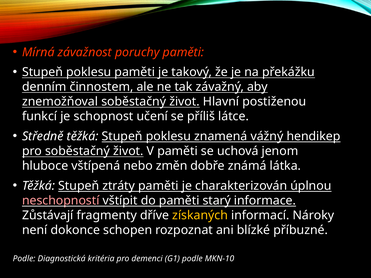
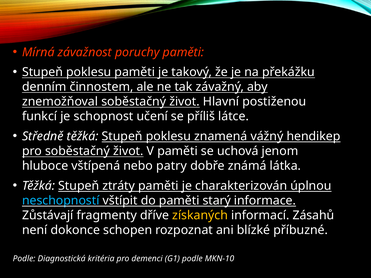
změn: změn -> patry
neschopností colour: pink -> light blue
Nároky: Nároky -> Zásahů
